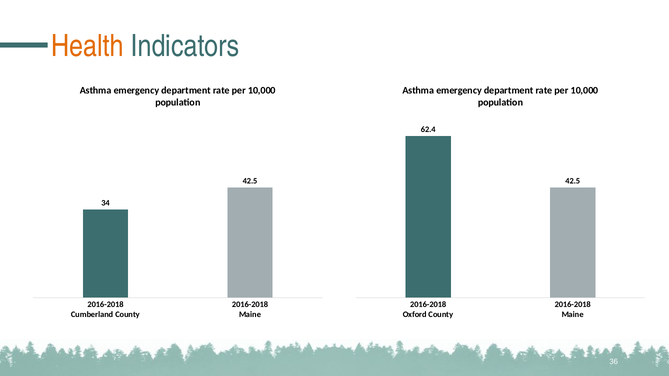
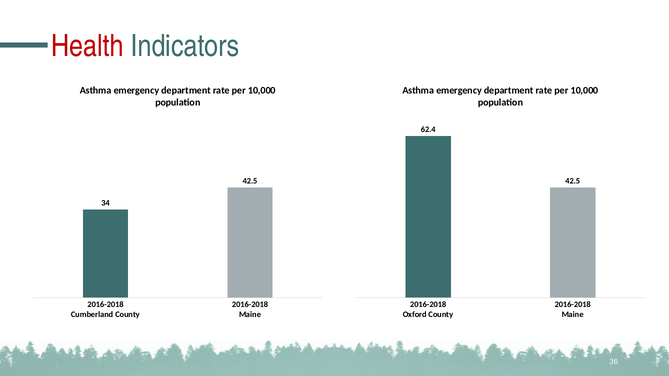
Health colour: orange -> red
